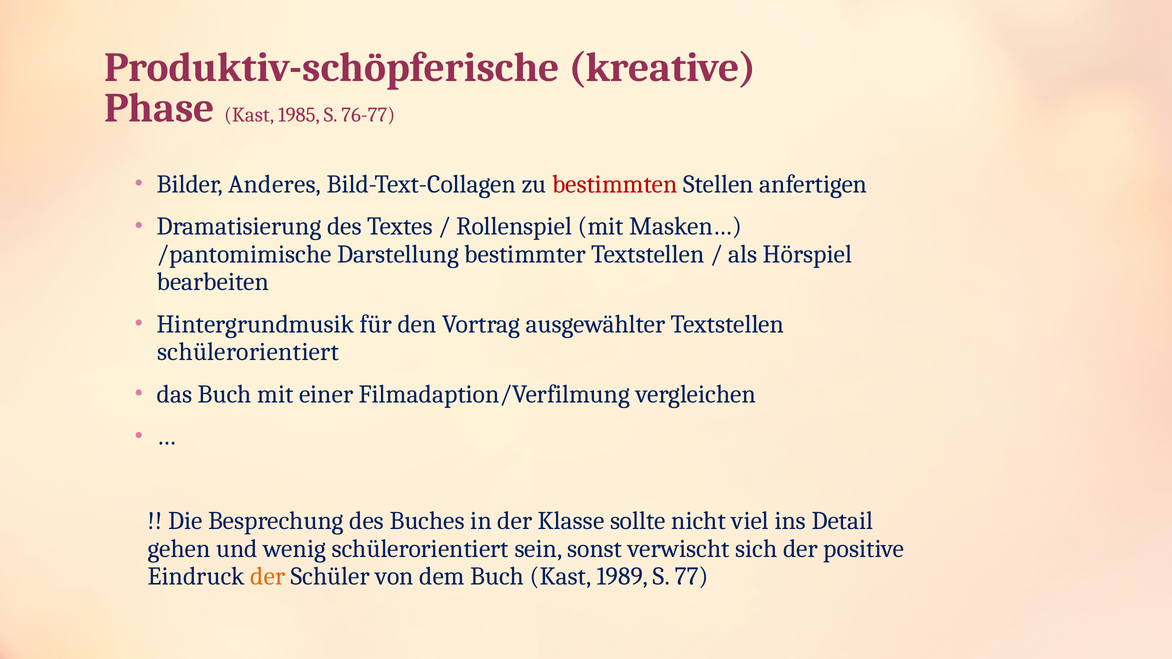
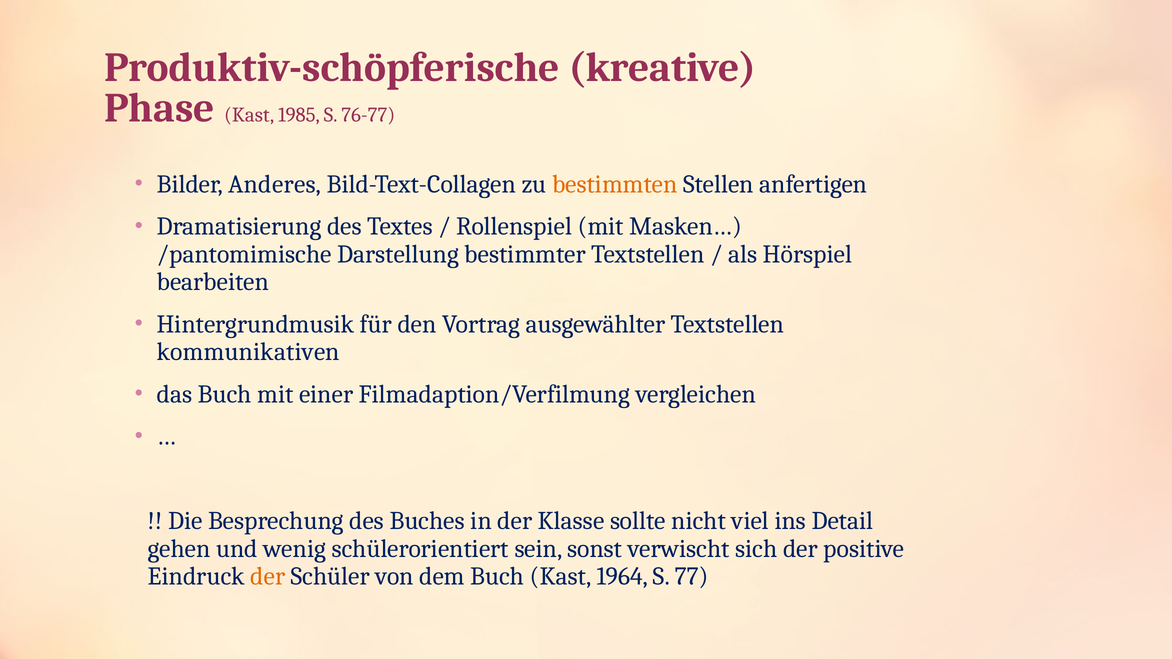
bestimmten colour: red -> orange
schülerorientiert at (248, 352): schülerorientiert -> kommunikativen
1989: 1989 -> 1964
